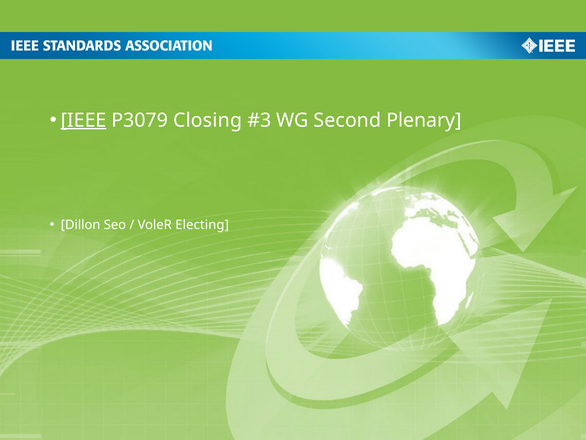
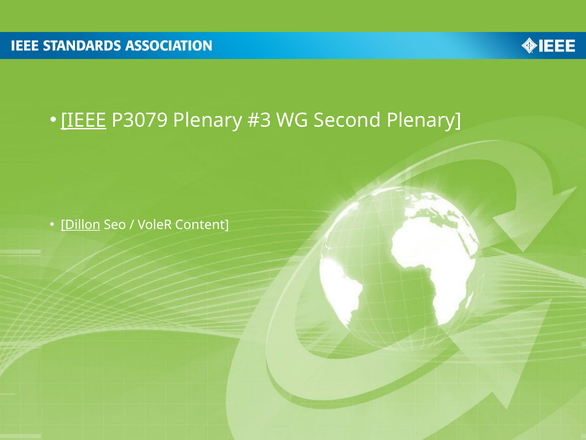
P3079 Closing: Closing -> Plenary
Dillon underline: none -> present
Electing: Electing -> Content
